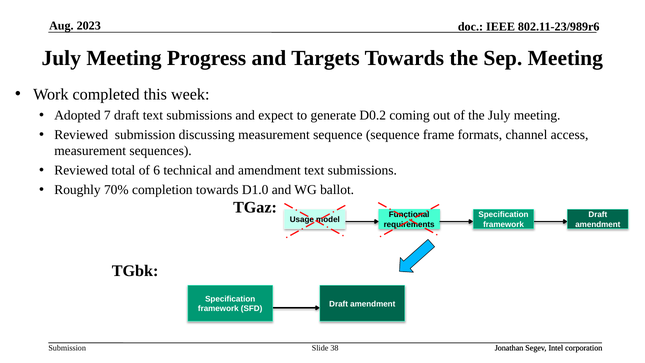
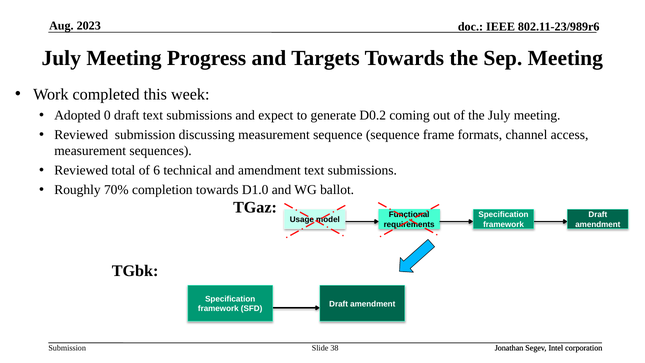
7: 7 -> 0
